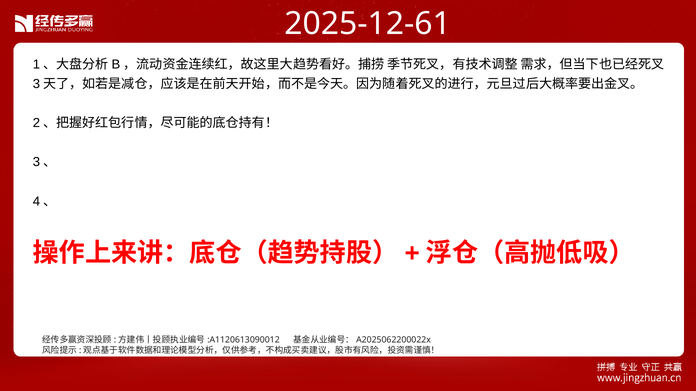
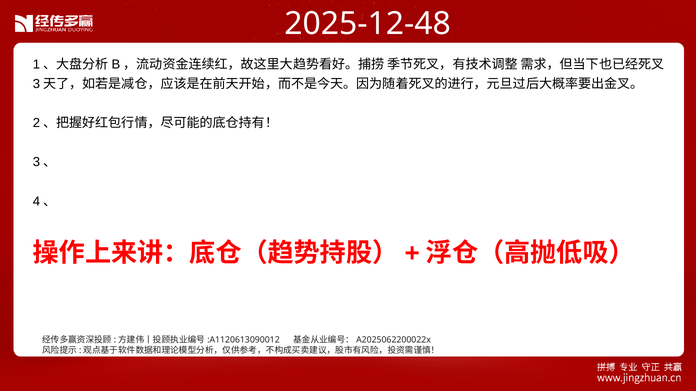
2025-12-61: 2025-12-61 -> 2025-12-48
